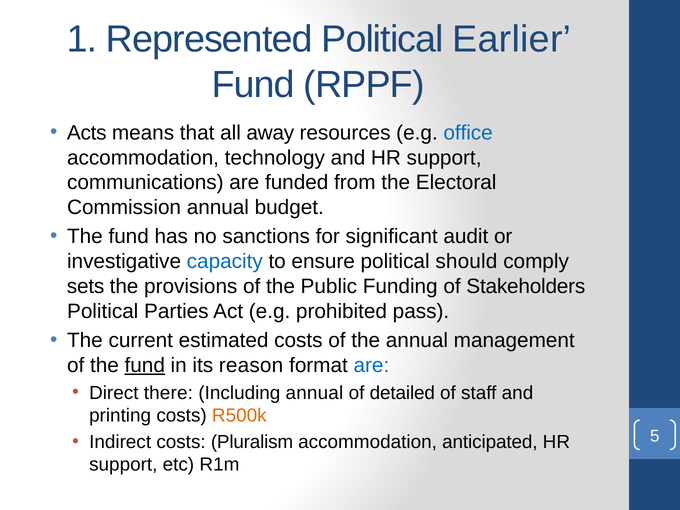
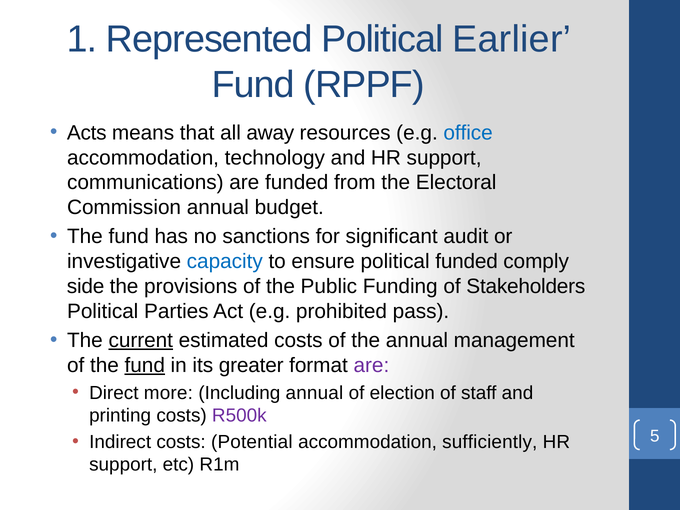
political should: should -> funded
sets: sets -> side
current underline: none -> present
reason: reason -> greater
are at (371, 365) colour: blue -> purple
there: there -> more
detailed: detailed -> election
R500k colour: orange -> purple
Pluralism: Pluralism -> Potential
anticipated: anticipated -> sufficiently
